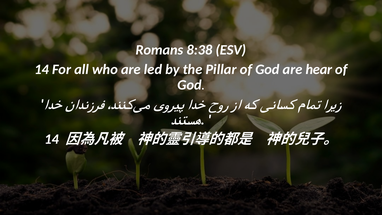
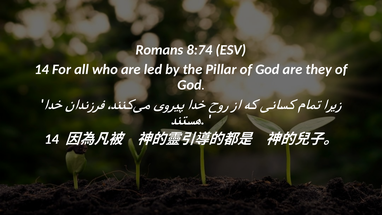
8:38: 8:38 -> 8:74
hear: hear -> they
